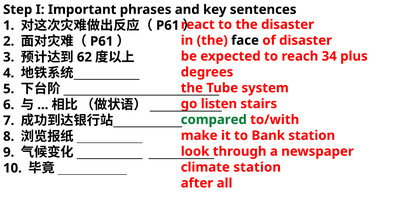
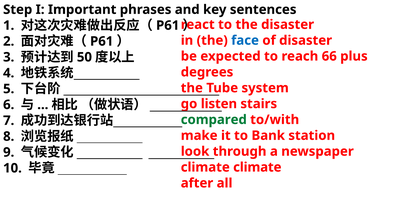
face colour: black -> blue
34: 34 -> 66
62: 62 -> 50
climate station: station -> climate
